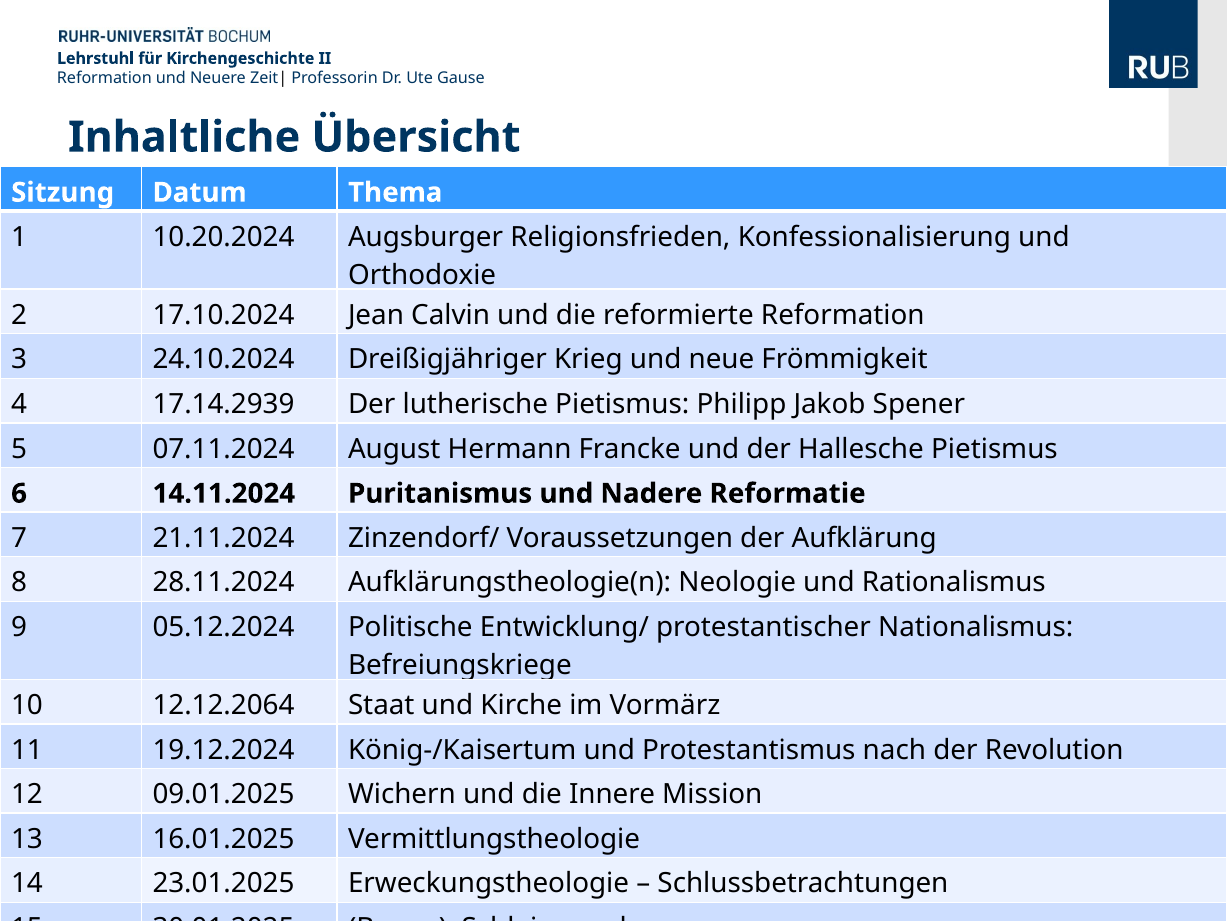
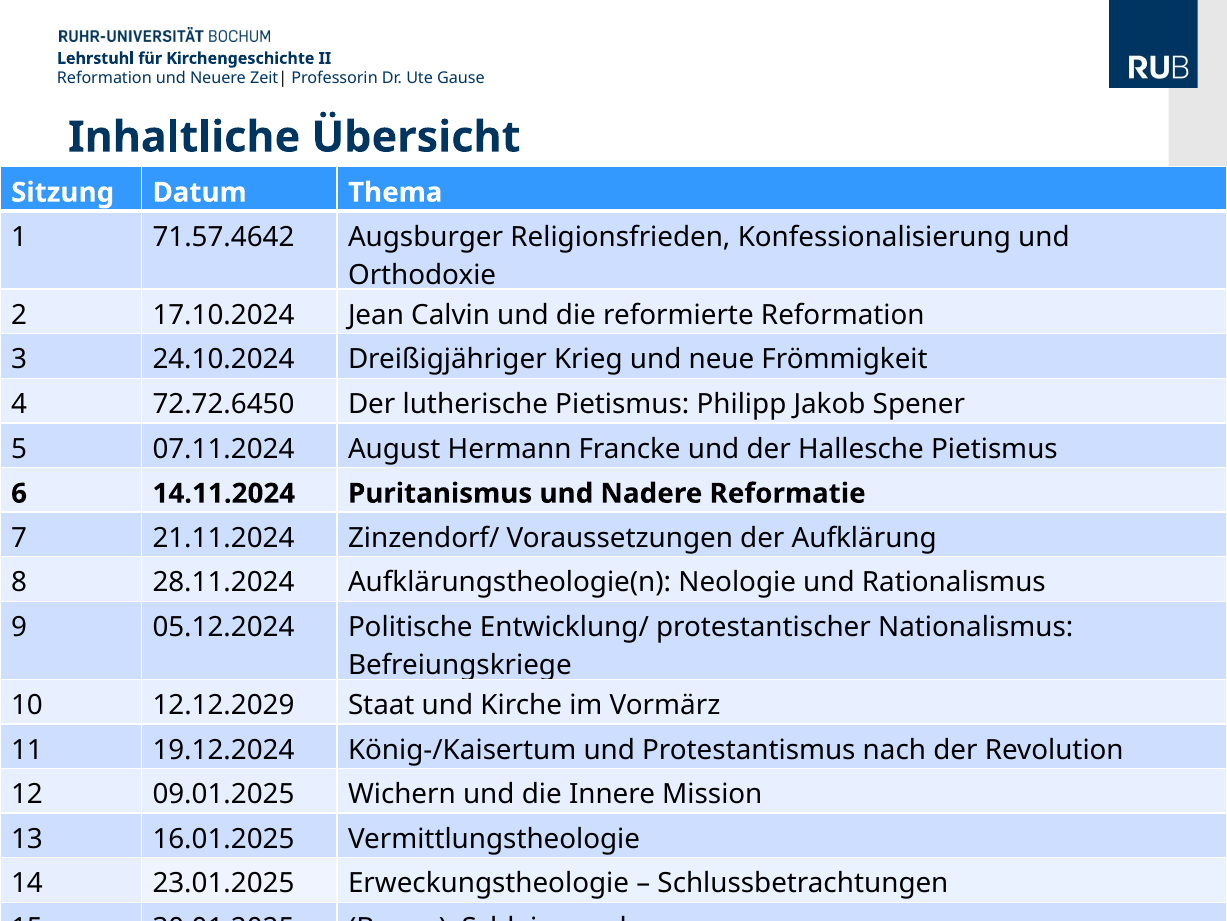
10.20.2024: 10.20.2024 -> 71.57.4642
17.14.2939: 17.14.2939 -> 72.72.6450
12.12.2064: 12.12.2064 -> 12.12.2029
